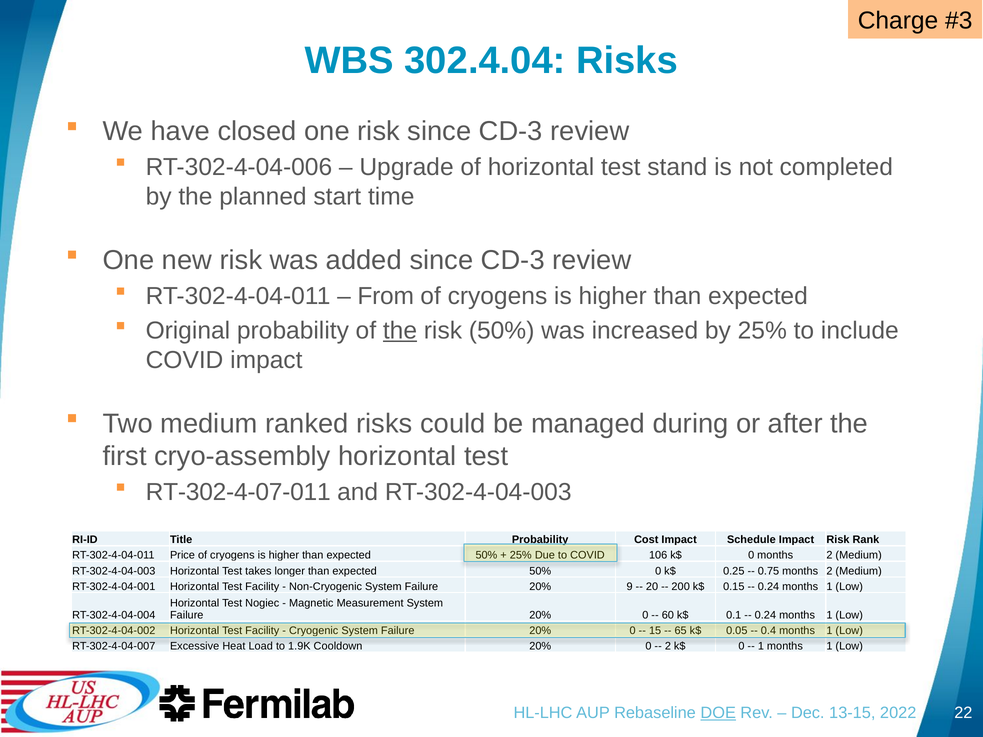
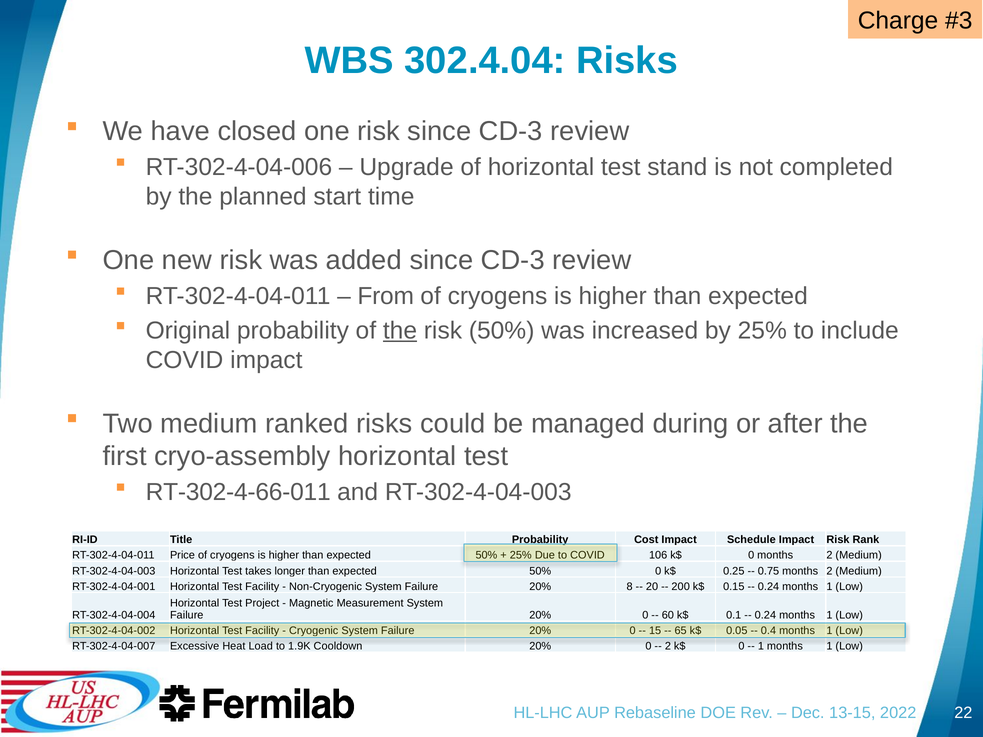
RT-302-4-07-011: RT-302-4-07-011 -> RT-302-4-66-011
9: 9 -> 8
Nogiec: Nogiec -> Project
DOE underline: present -> none
